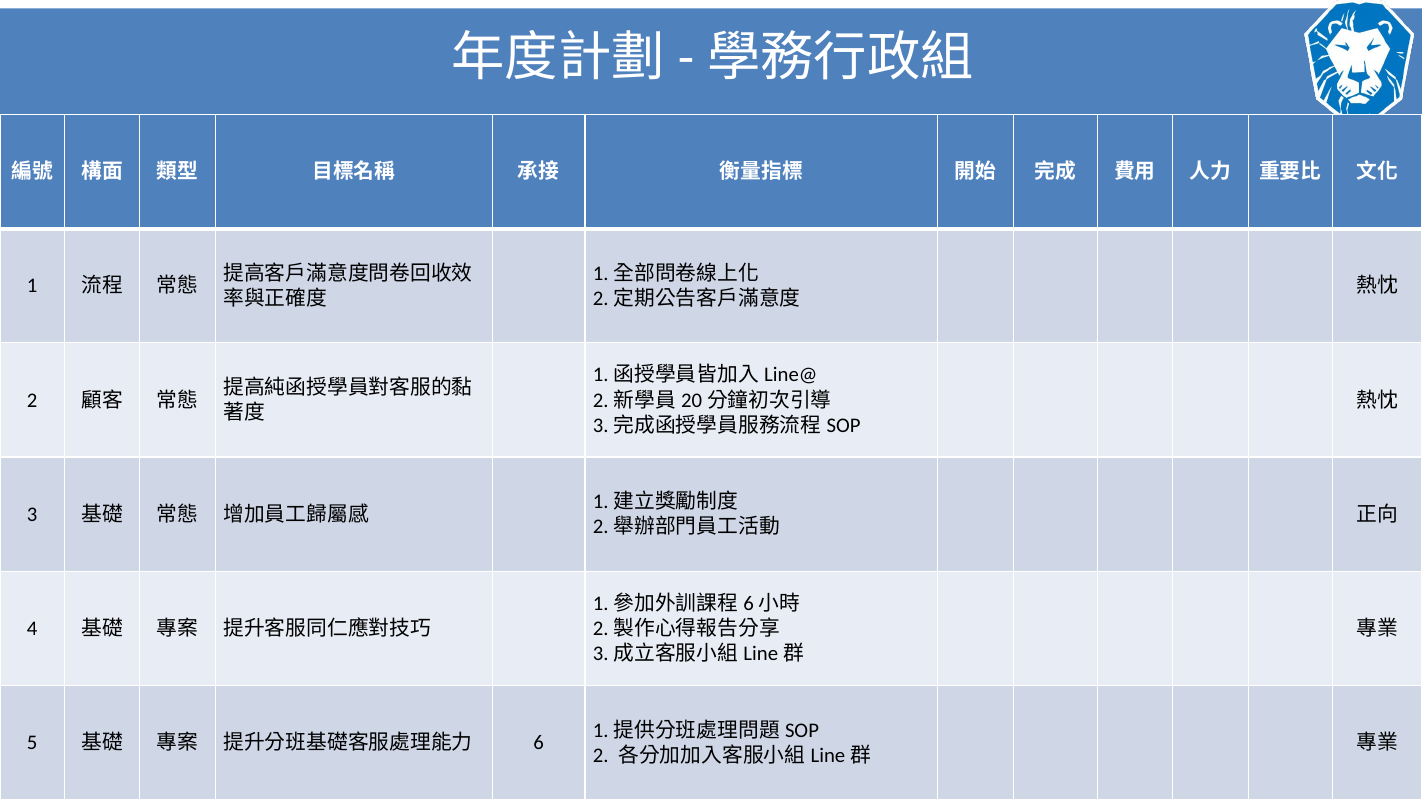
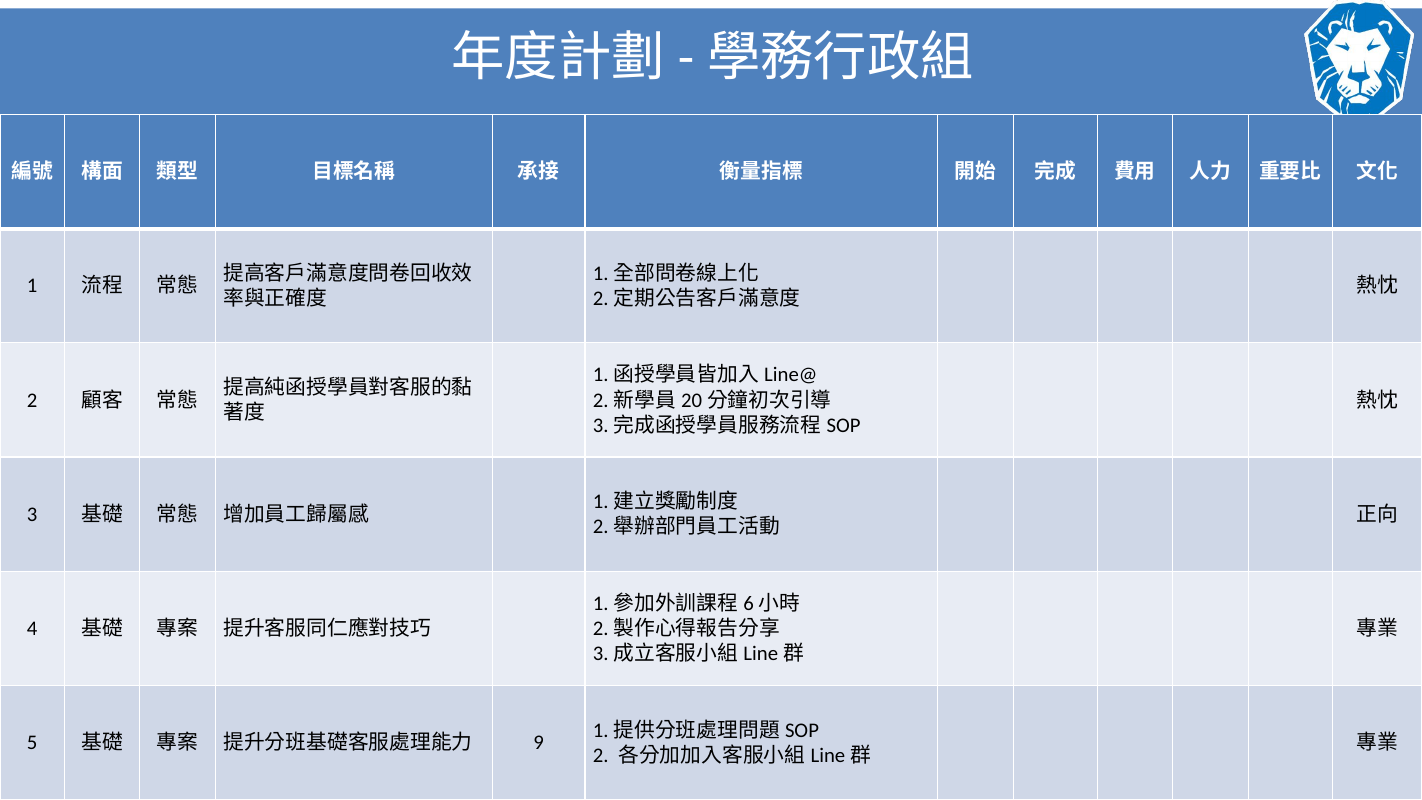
6: 6 -> 9
